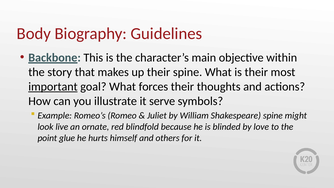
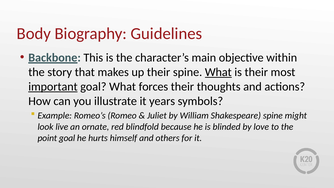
What at (218, 72) underline: none -> present
serve: serve -> years
point glue: glue -> goal
